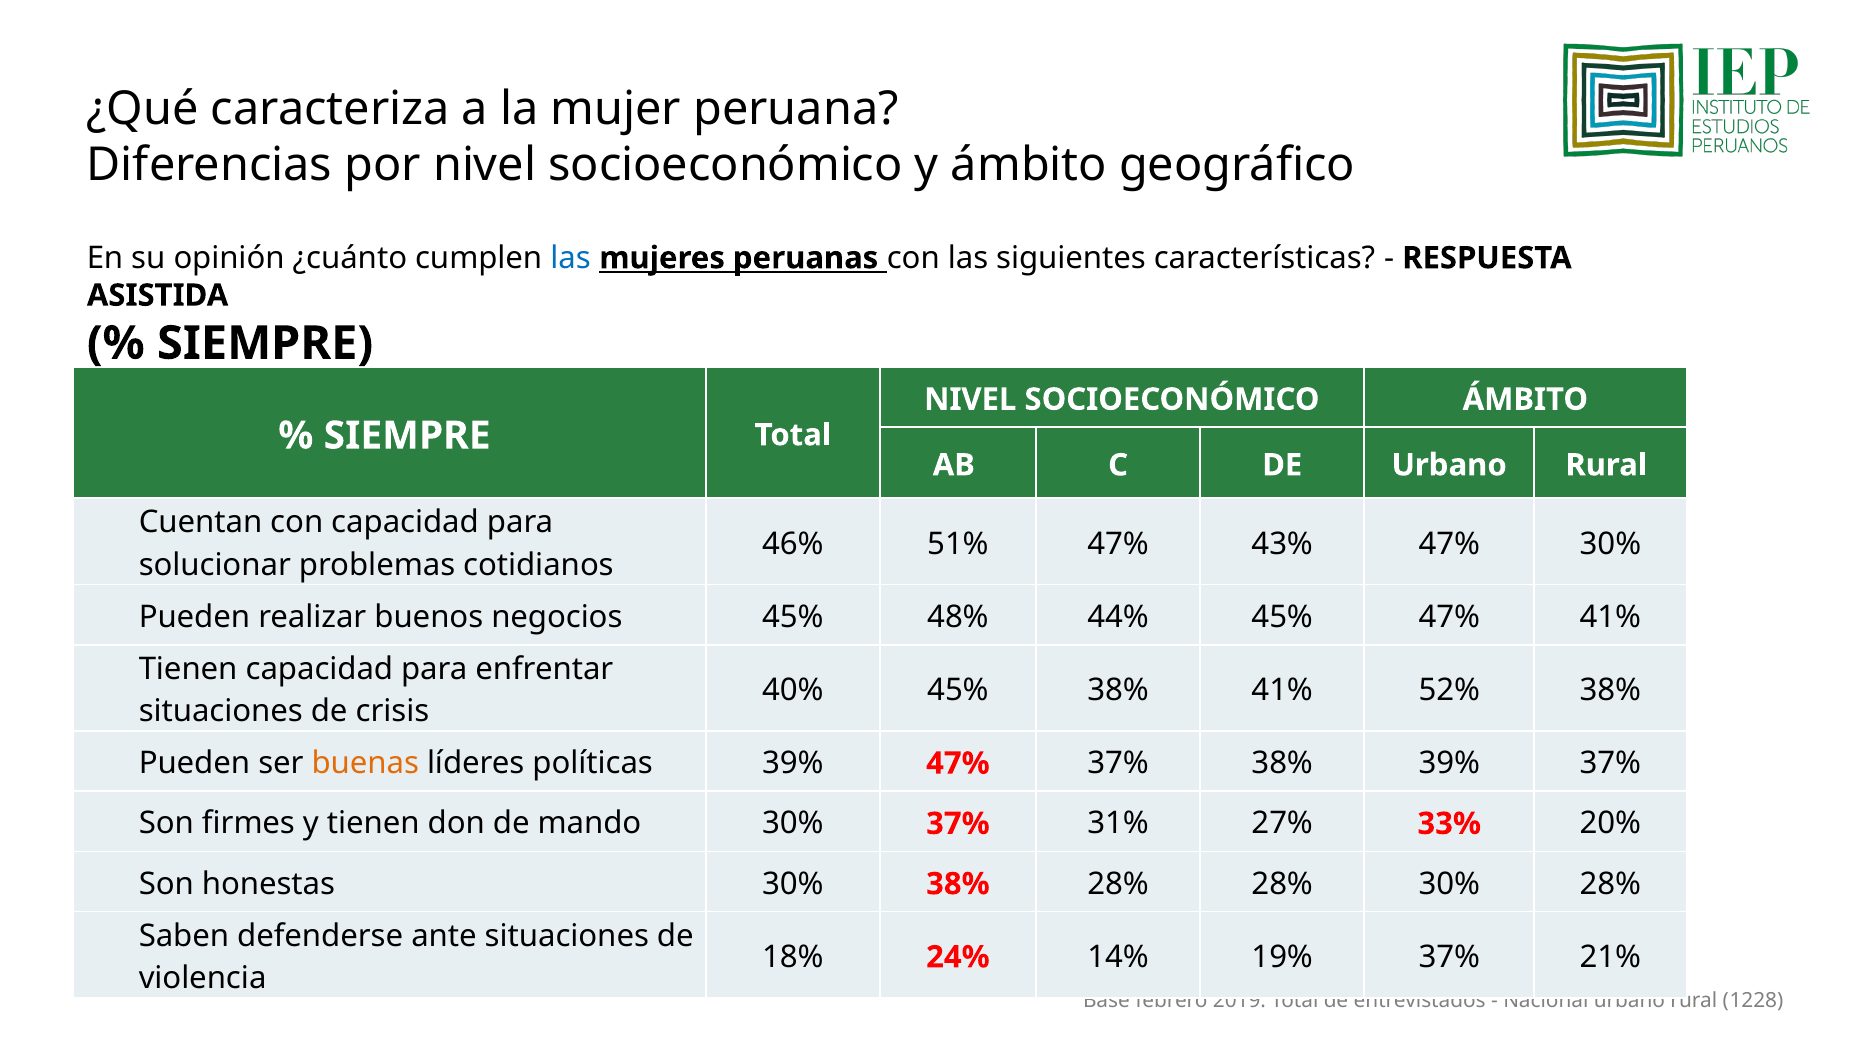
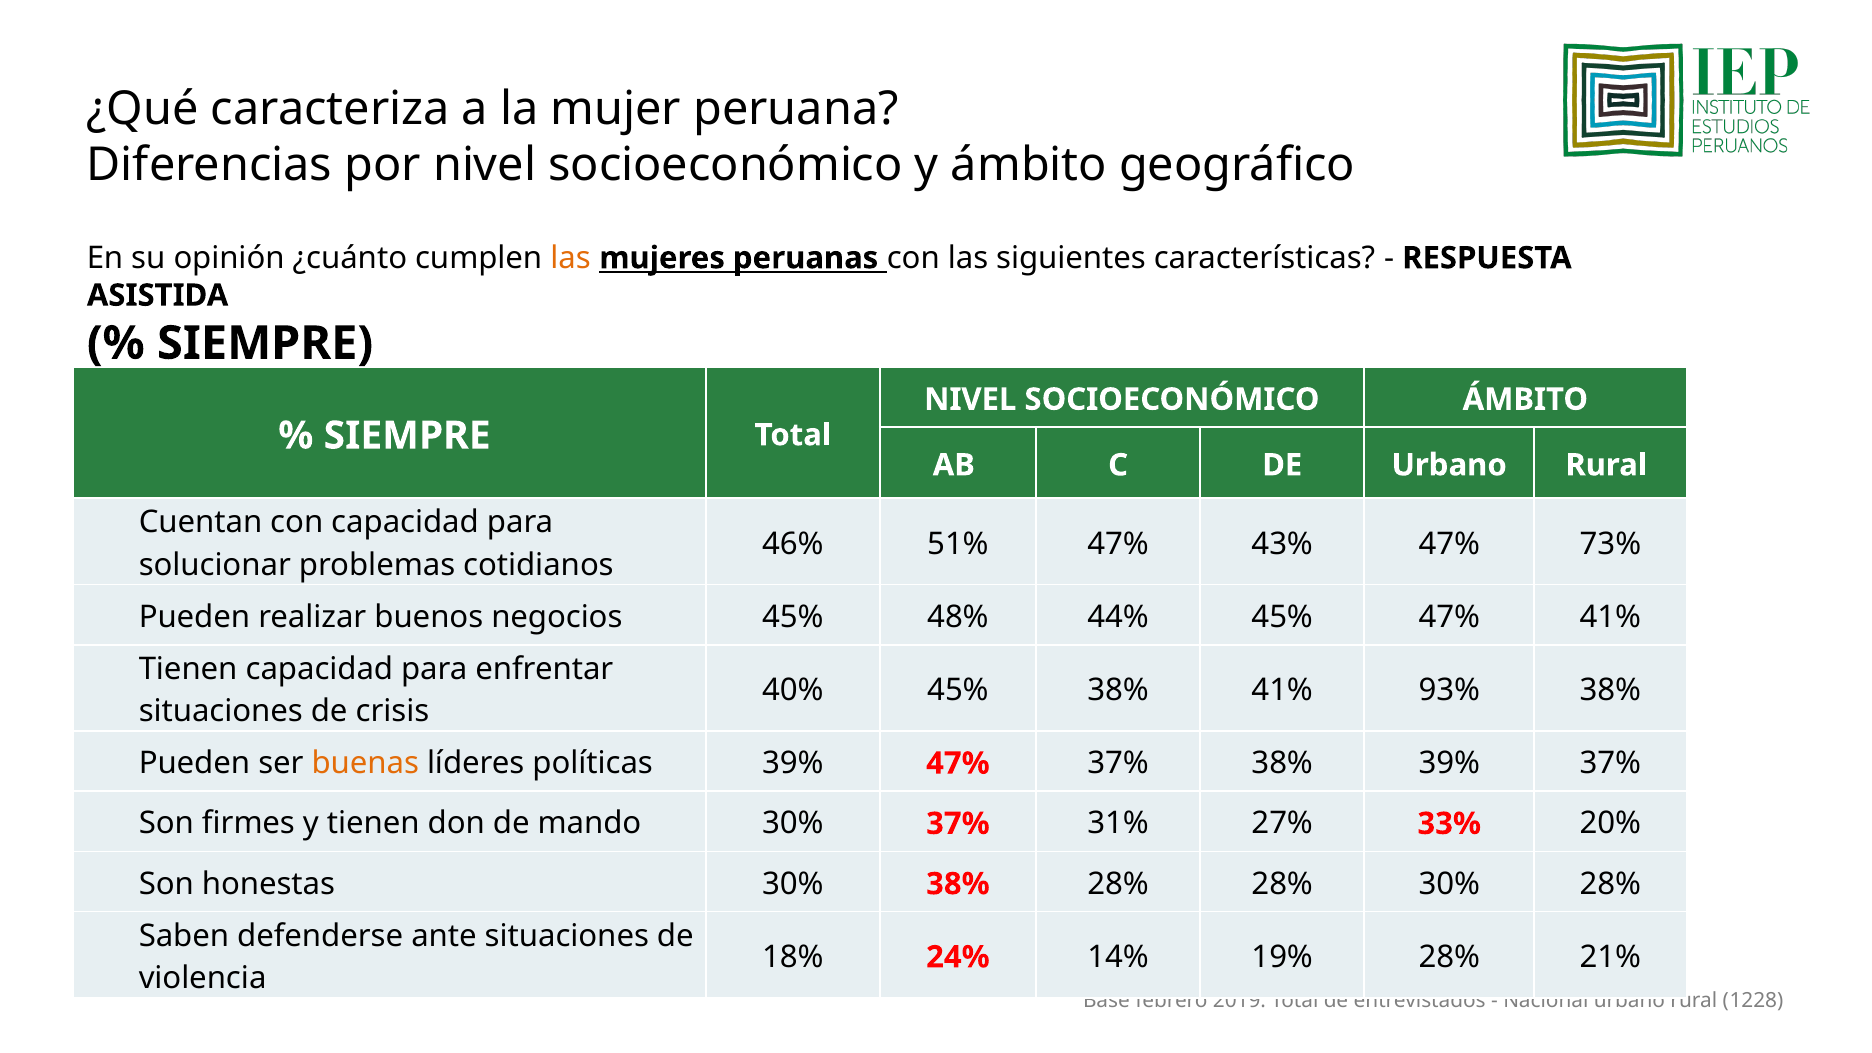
las at (571, 258) colour: blue -> orange
47% 30%: 30% -> 73%
52%: 52% -> 93%
19% 37%: 37% -> 28%
